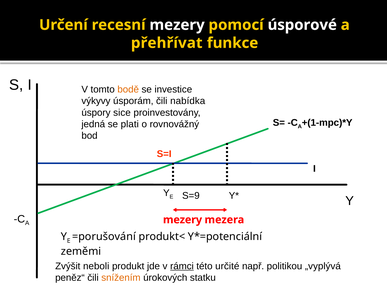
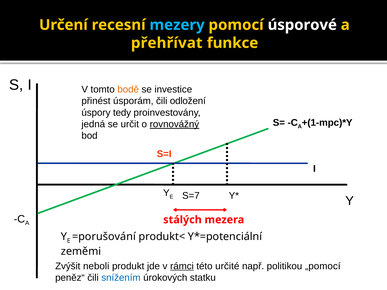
mezery at (177, 25) colour: white -> light blue
výkyvy: výkyvy -> přinést
nabídka: nabídka -> odložení
sice: sice -> tedy
plati: plati -> určit
rovnovážný underline: none -> present
S=9: S=9 -> S=7
mezery at (183, 220): mezery -> stálých
„vyplývá: „vyplývá -> „pomocí
snížením colour: orange -> blue
